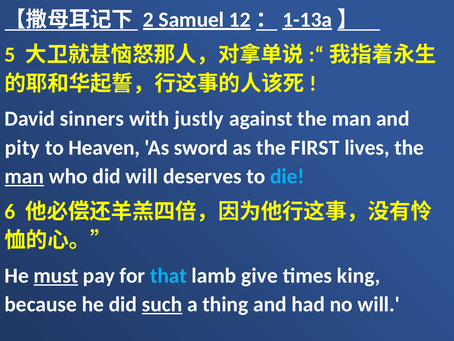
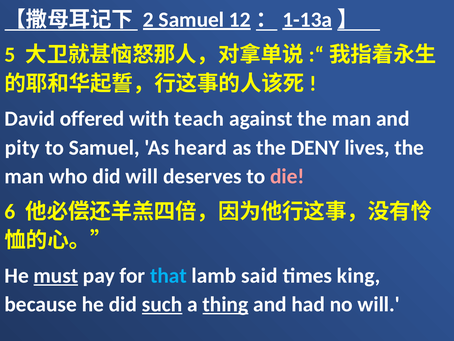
sinners: sinners -> offered
justly: justly -> teach
to Heaven: Heaven -> Samuel
sword: sword -> heard
FIRST: FIRST -> DENY
man at (24, 176) underline: present -> none
die colour: light blue -> pink
give: give -> said
thing underline: none -> present
